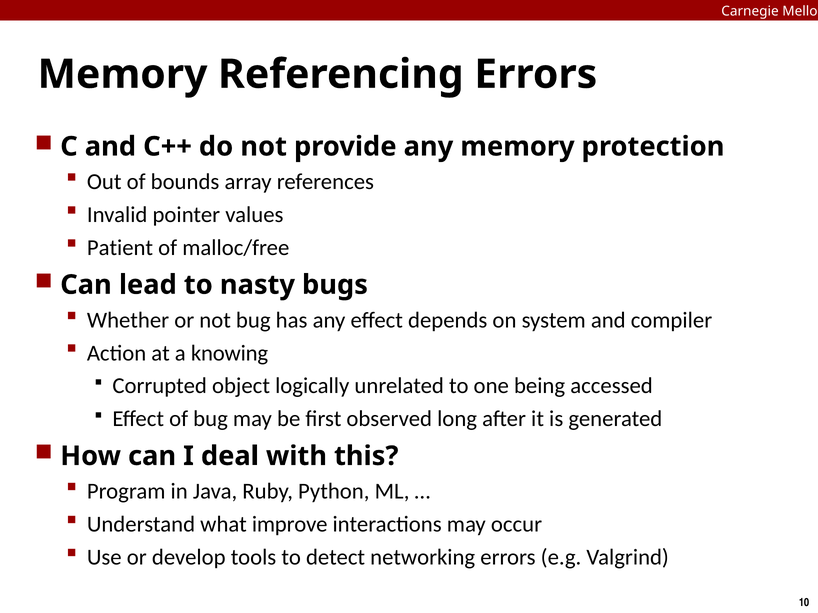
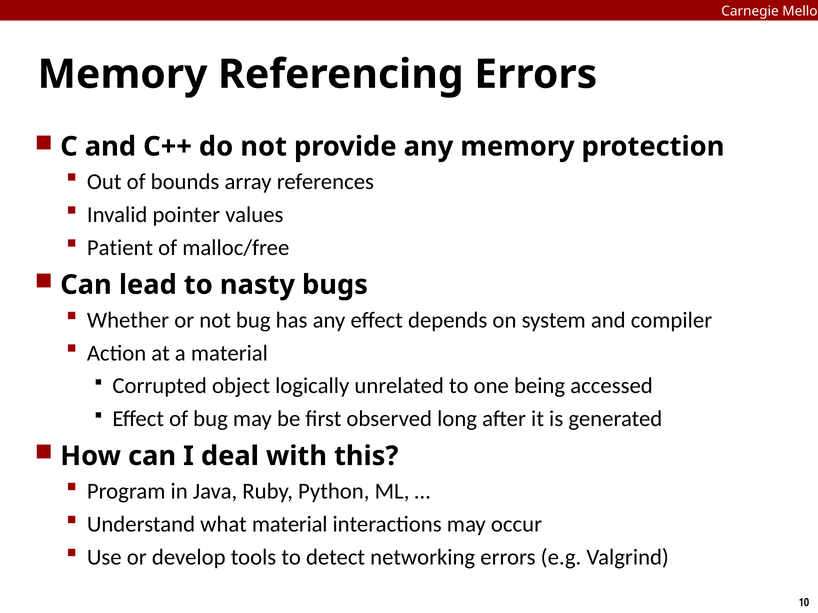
a knowing: knowing -> material
what improve: improve -> material
